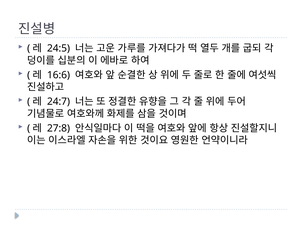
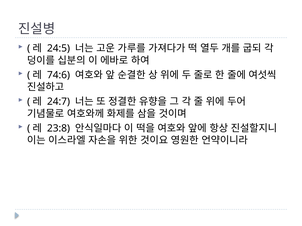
16:6: 16:6 -> 74:6
27:8: 27:8 -> 23:8
